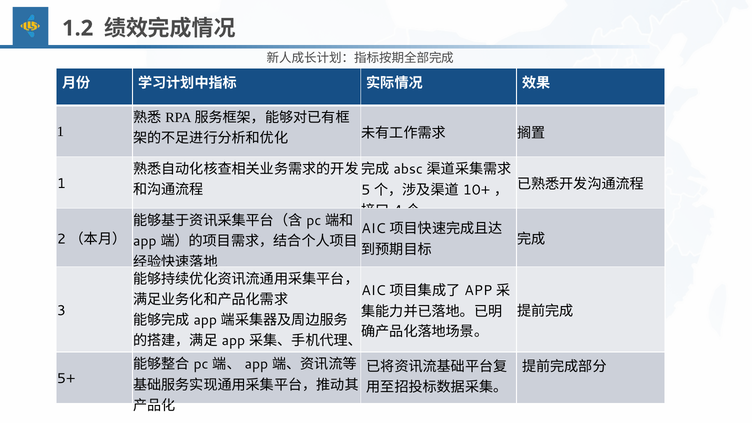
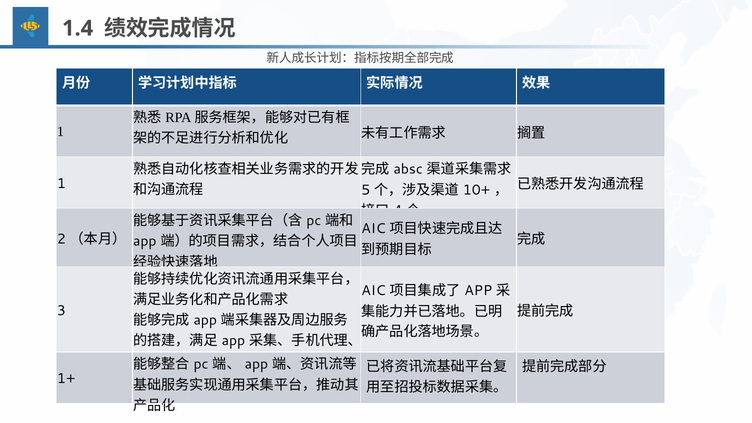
1.2: 1.2 -> 1.4
5+: 5+ -> 1+
